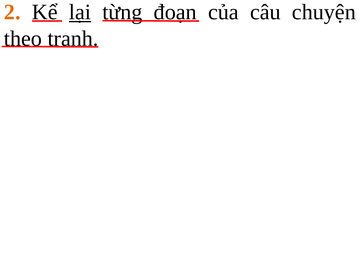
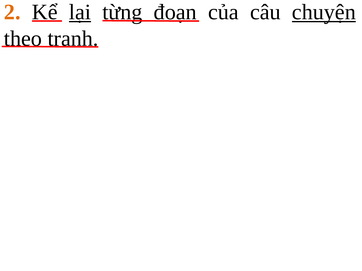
chuyện underline: none -> present
